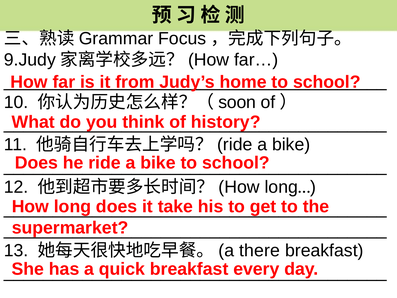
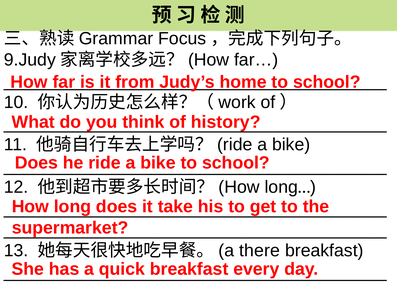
soon: soon -> work
